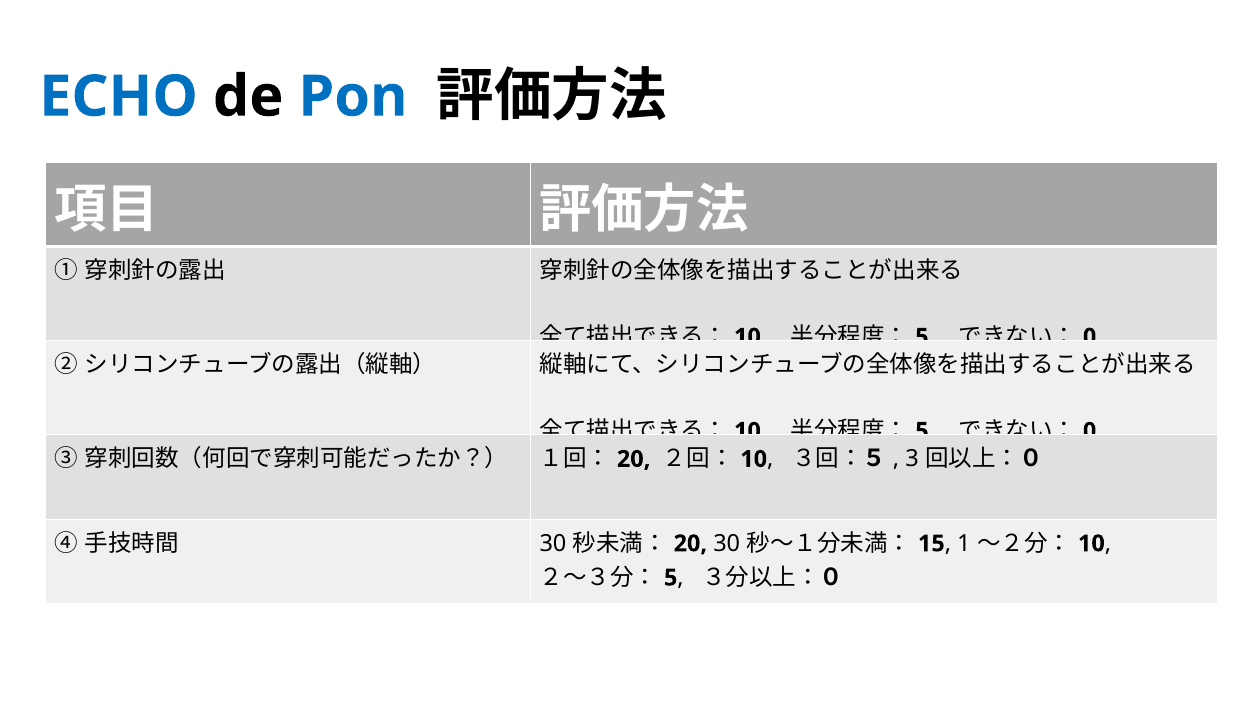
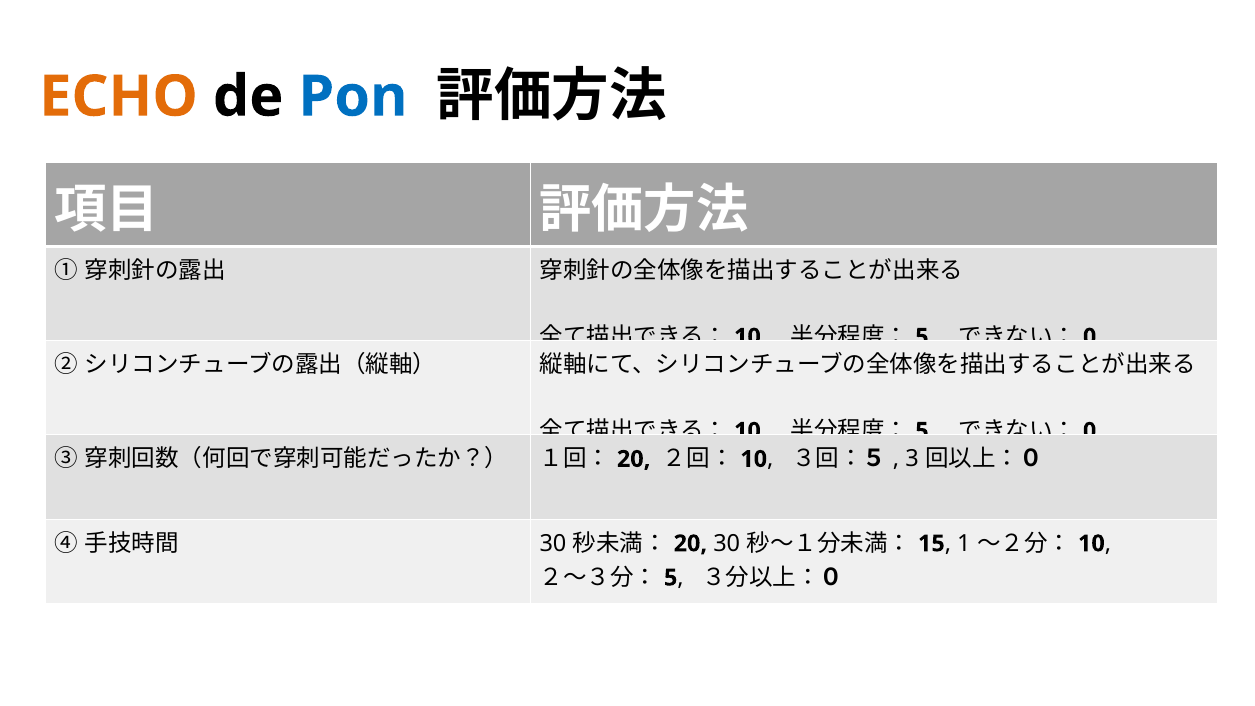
ECHO colour: blue -> orange
